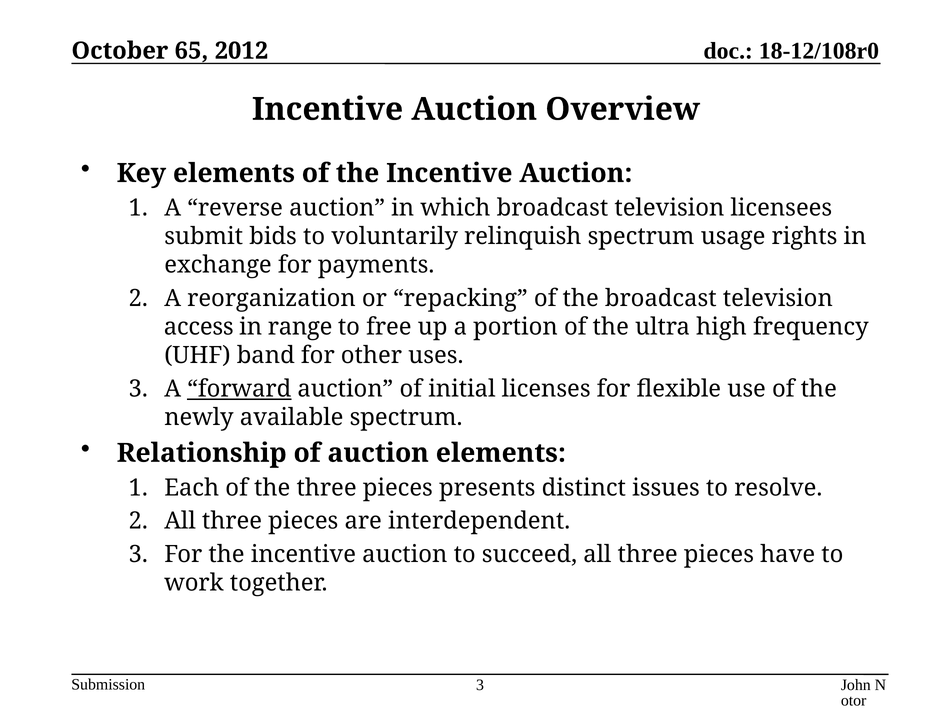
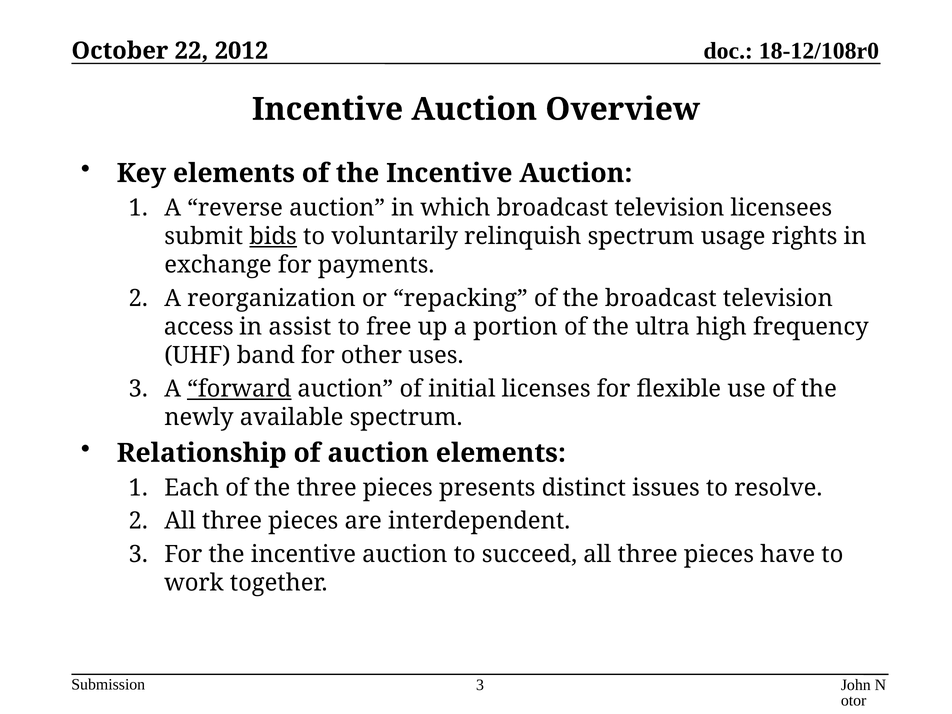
65: 65 -> 22
bids underline: none -> present
range: range -> assist
